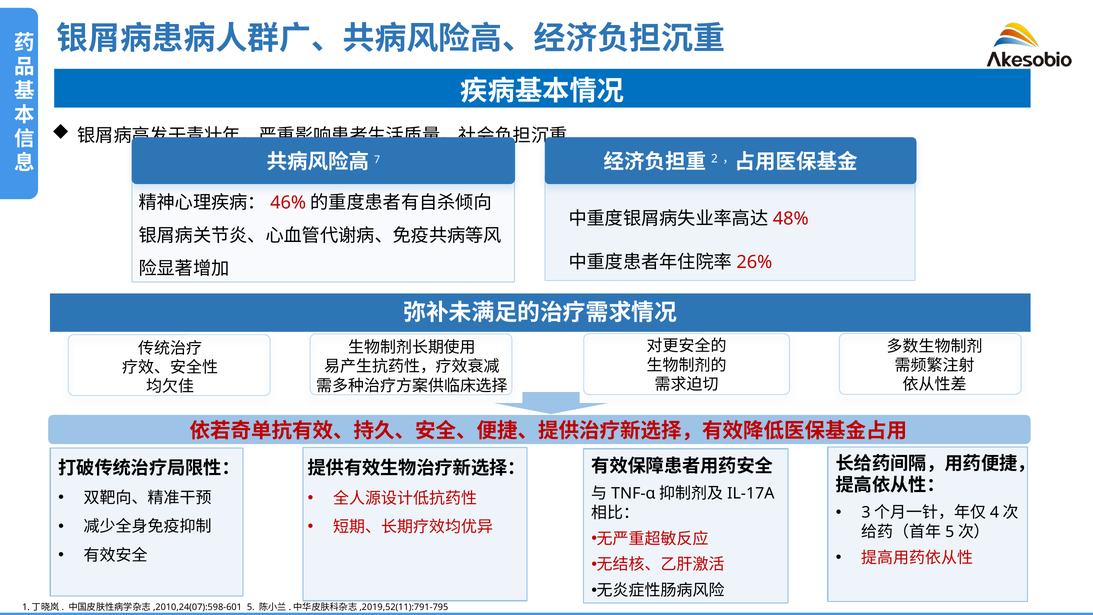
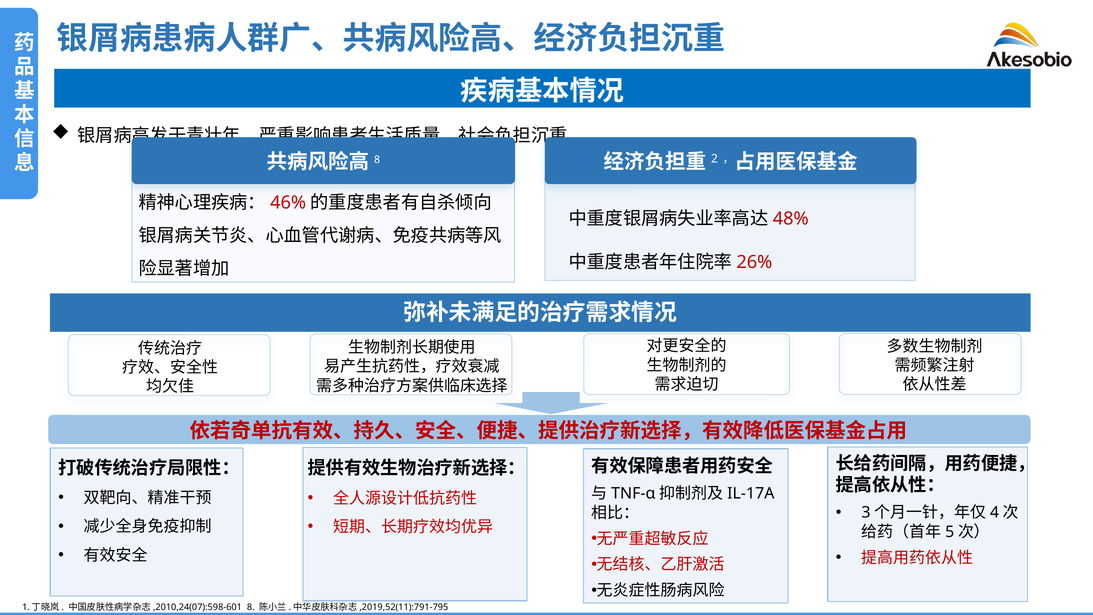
7 at (377, 160): 7 -> 8
5 at (251, 607): 5 -> 8
